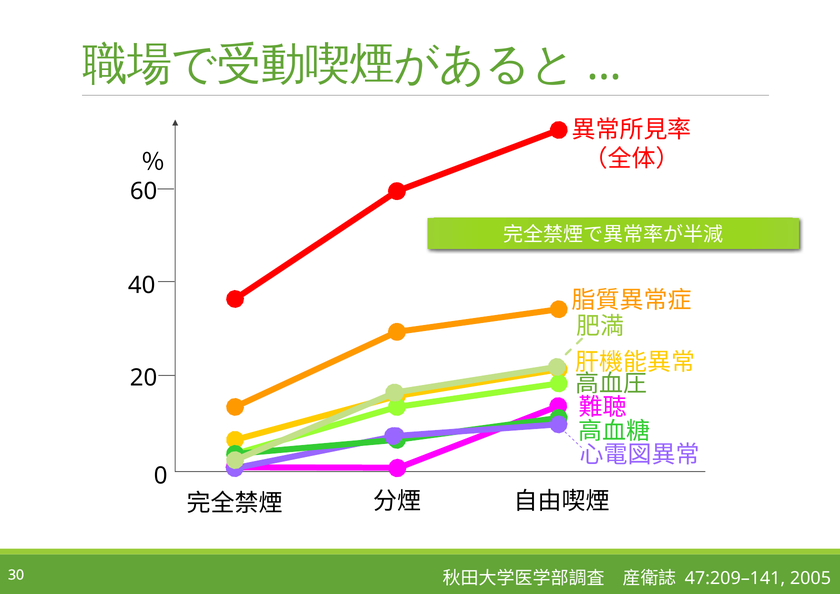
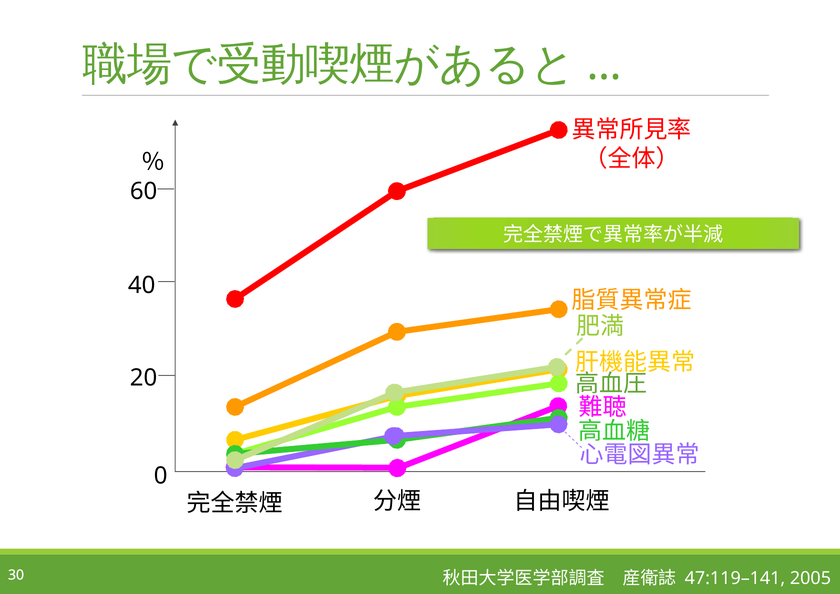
47:209–141: 47:209–141 -> 47:119–141
